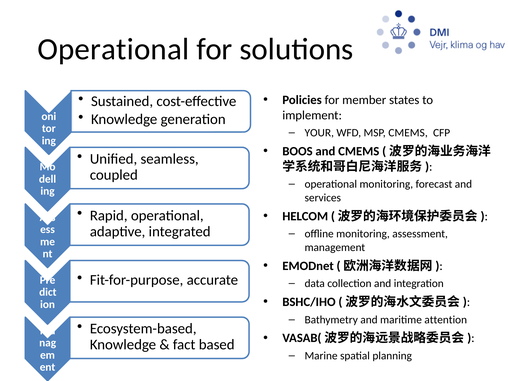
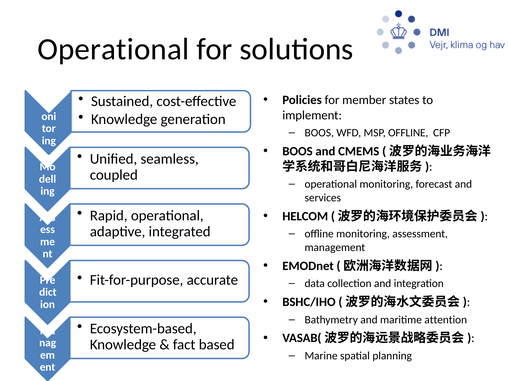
YOUR at (319, 133): YOUR -> BOOS
MSP CMEMS: CMEMS -> OFFLINE
